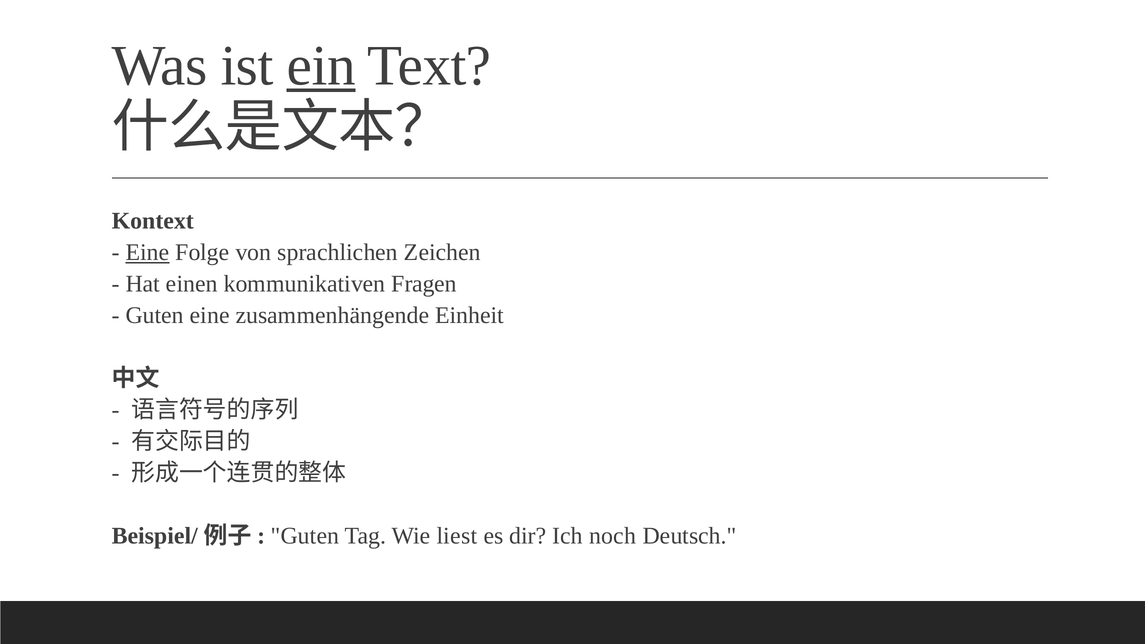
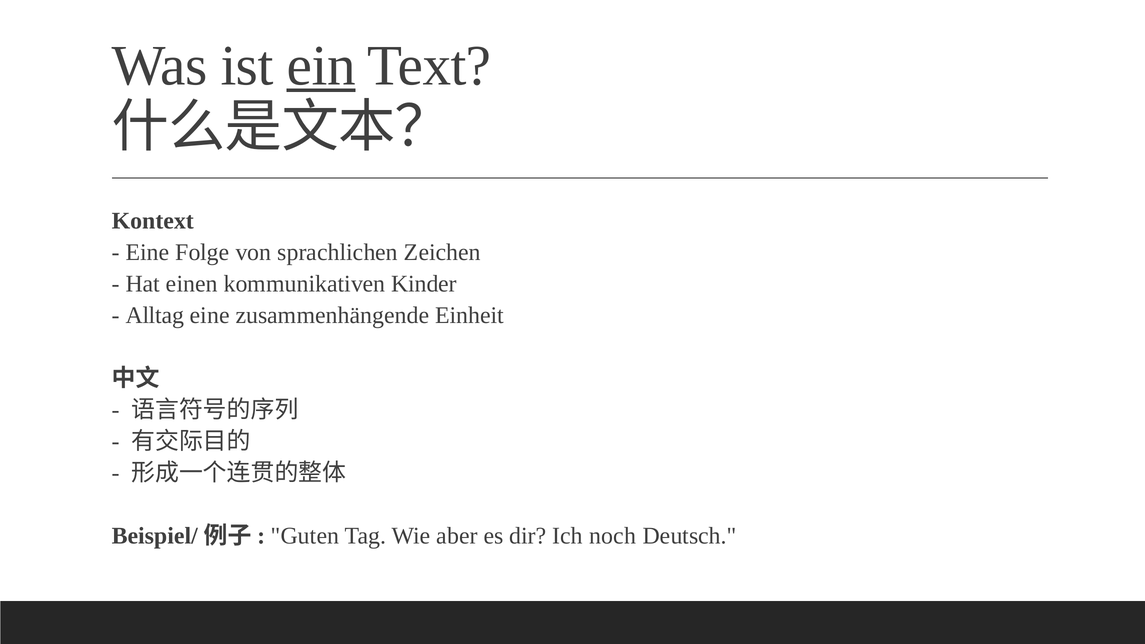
Eine at (147, 253) underline: present -> none
Fragen: Fragen -> Kinder
Guten at (155, 316): Guten -> Alltag
liest: liest -> aber
